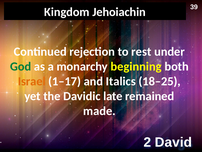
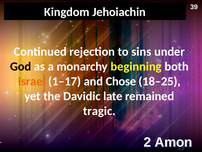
rest: rest -> sins
God colour: green -> black
Italics: Italics -> Chose
made: made -> tragic
David: David -> Amon
